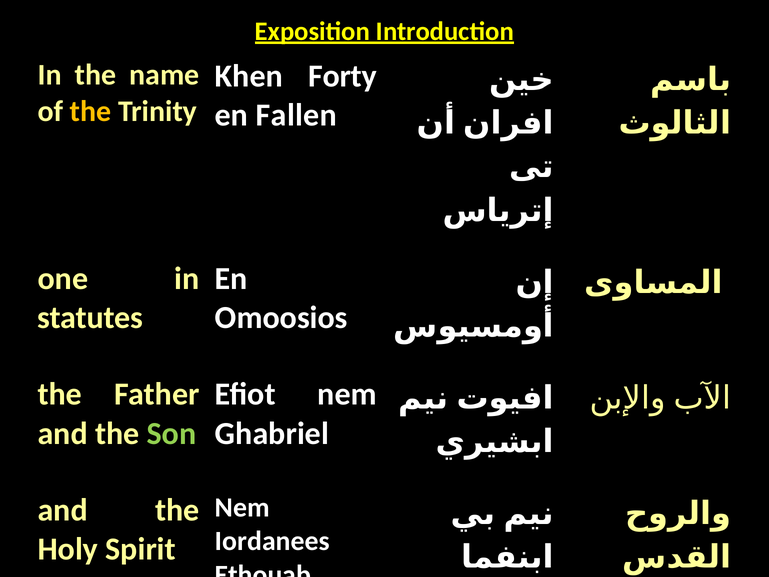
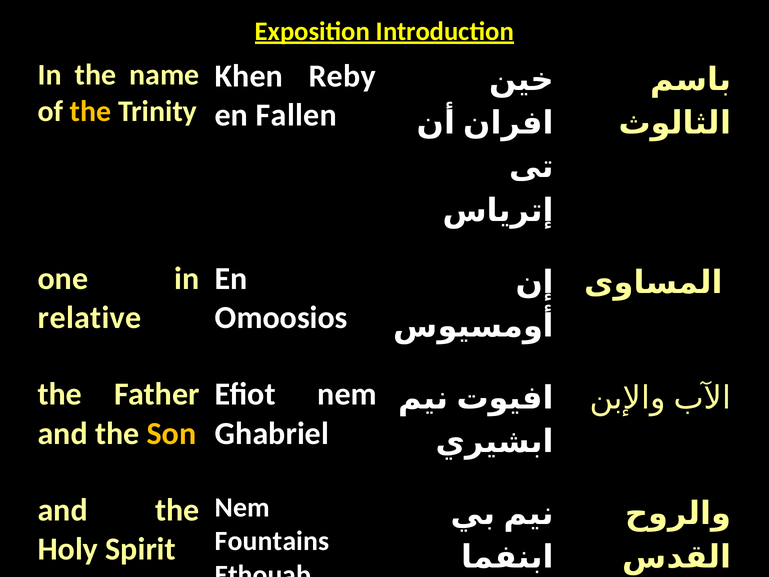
Forty: Forty -> Reby
statutes: statutes -> relative
Son colour: light green -> yellow
Iordanees: Iordanees -> Fountains
